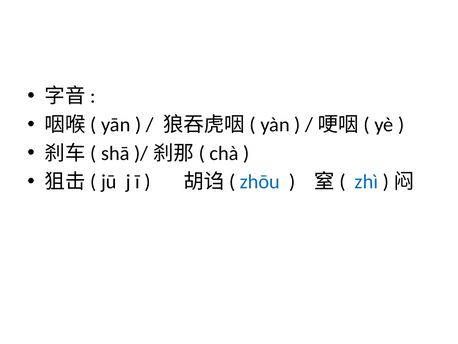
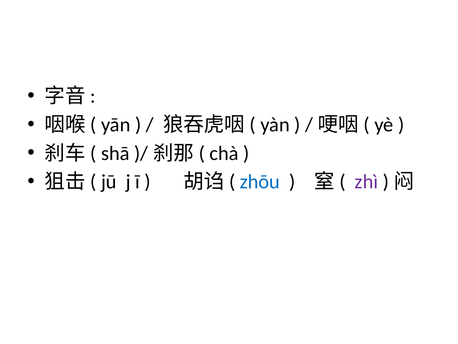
zhì colour: blue -> purple
